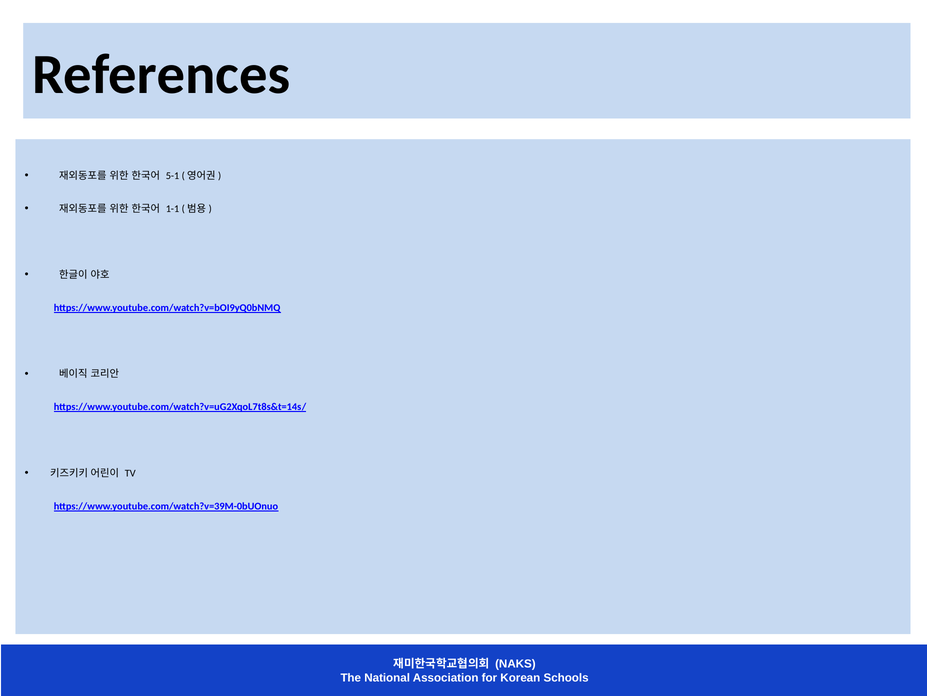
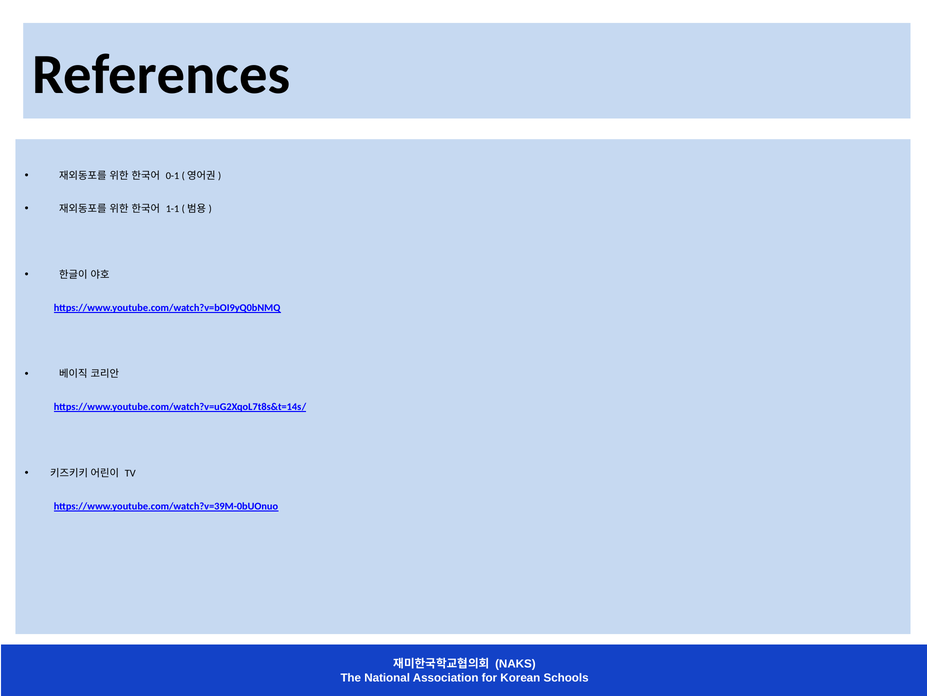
5-1: 5-1 -> 0-1
